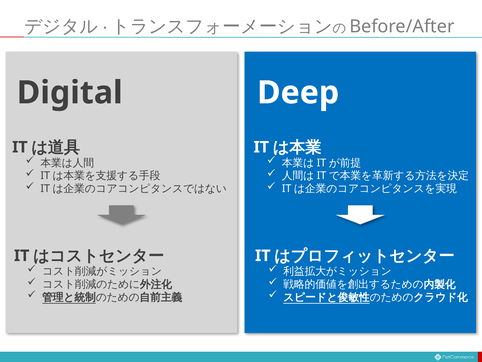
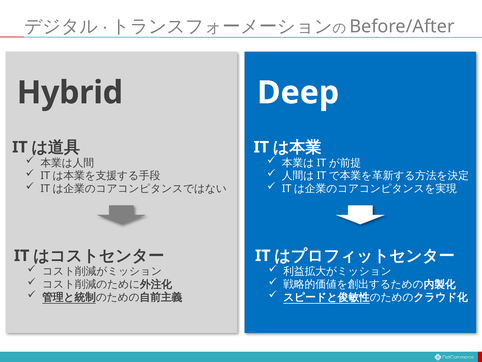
Digital: Digital -> Hybrid
